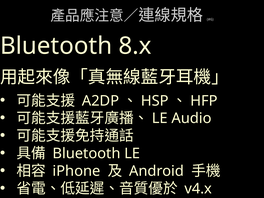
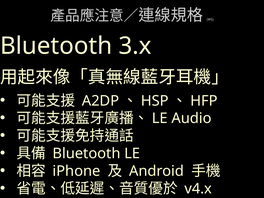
8.x: 8.x -> 3.x
